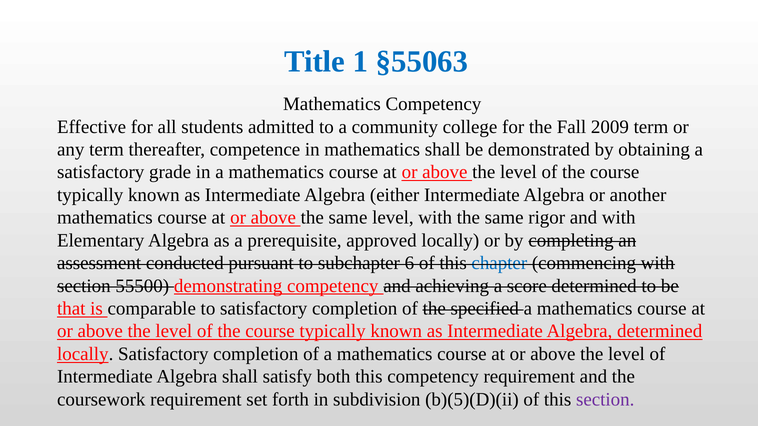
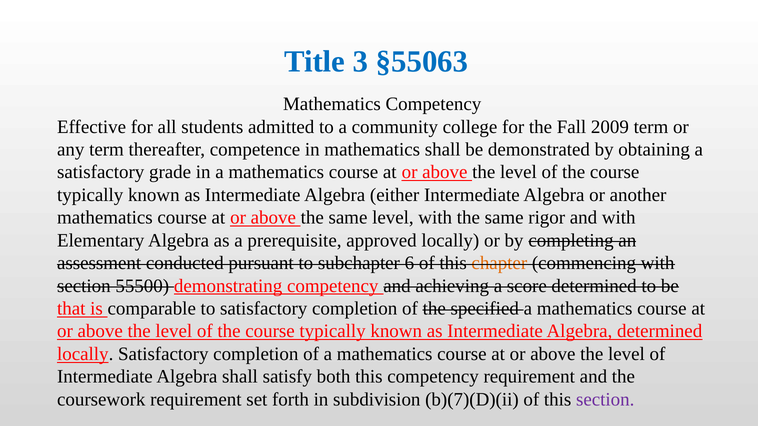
1: 1 -> 3
chapter colour: blue -> orange
b)(5)(D)(ii: b)(5)(D)(ii -> b)(7)(D)(ii
